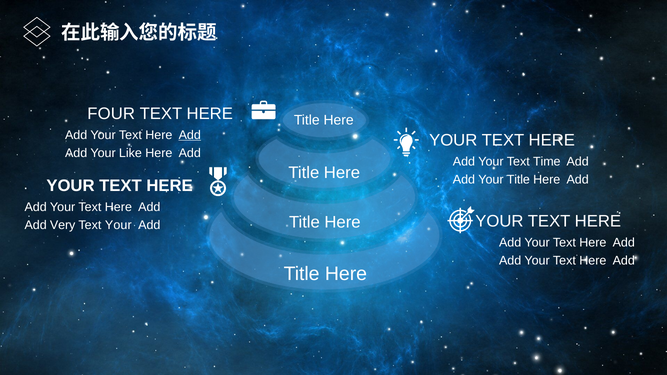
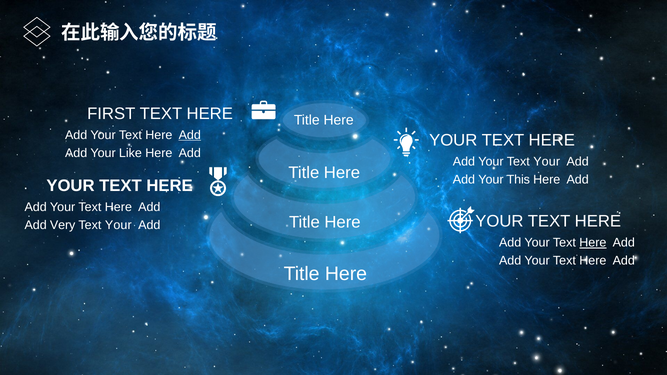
FOUR: FOUR -> FIRST
Your Text Time: Time -> Your
Your Title: Title -> This
Here at (593, 243) underline: none -> present
